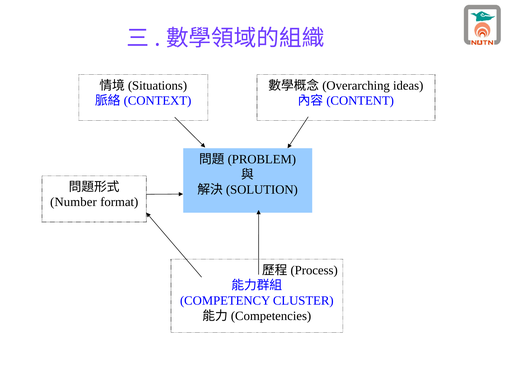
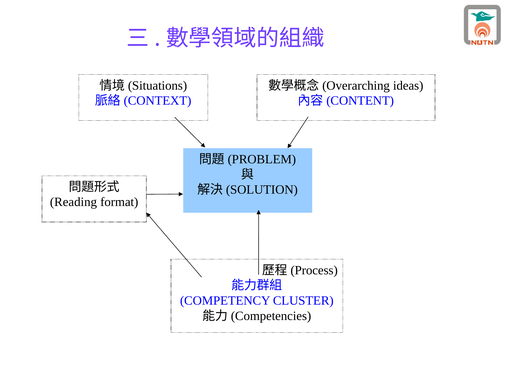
Number: Number -> Reading
